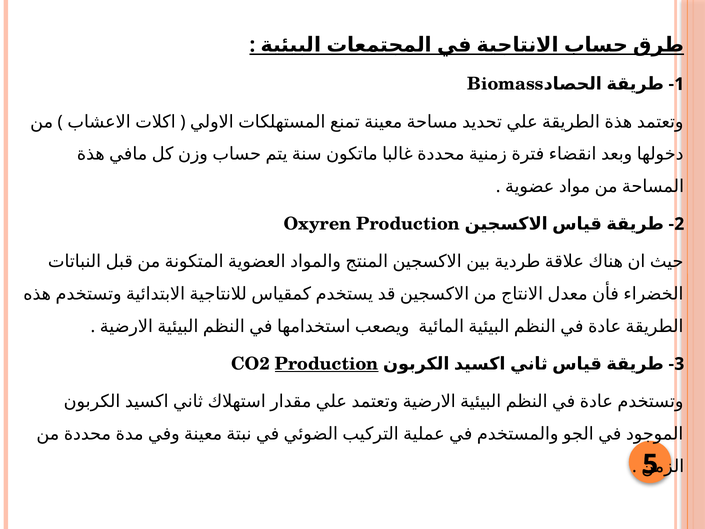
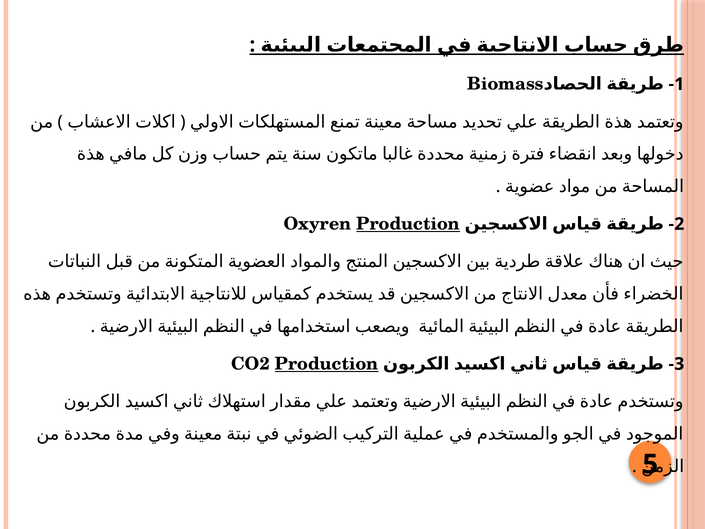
Production at (408, 224) underline: none -> present
